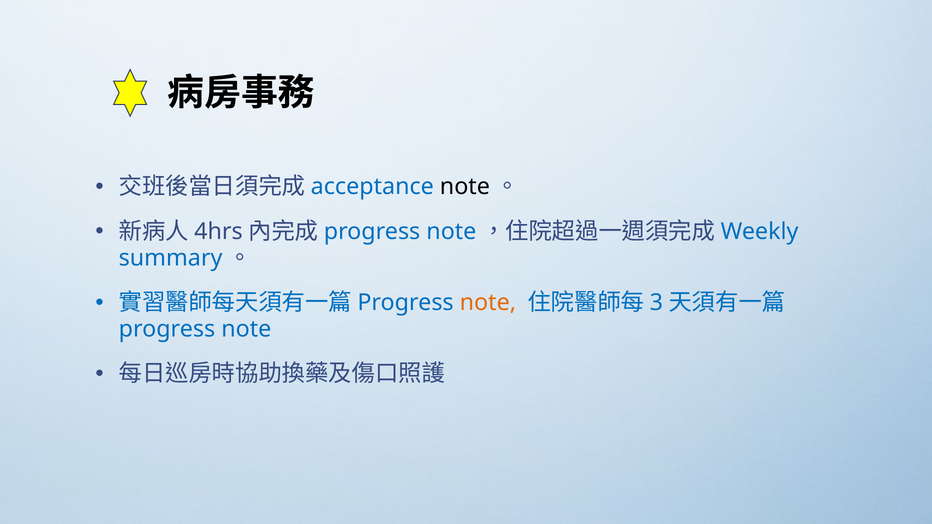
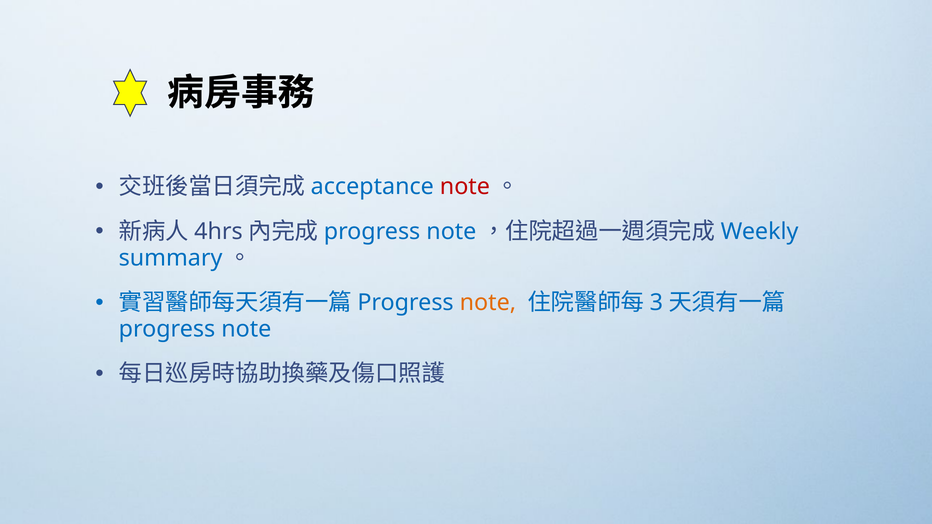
note at (465, 187) colour: black -> red
